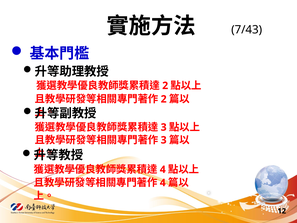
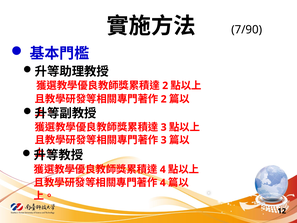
7/43: 7/43 -> 7/90
